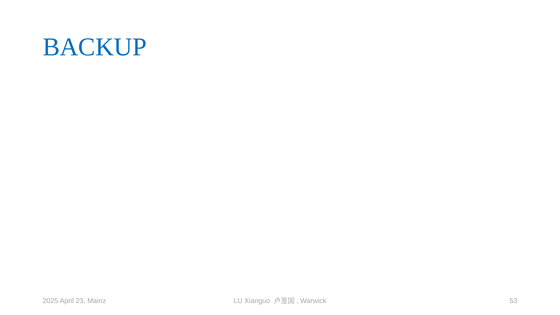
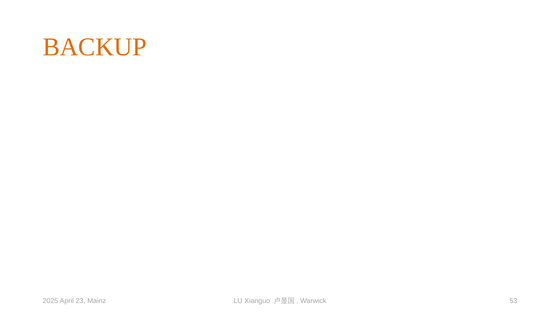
BACKUP colour: blue -> orange
